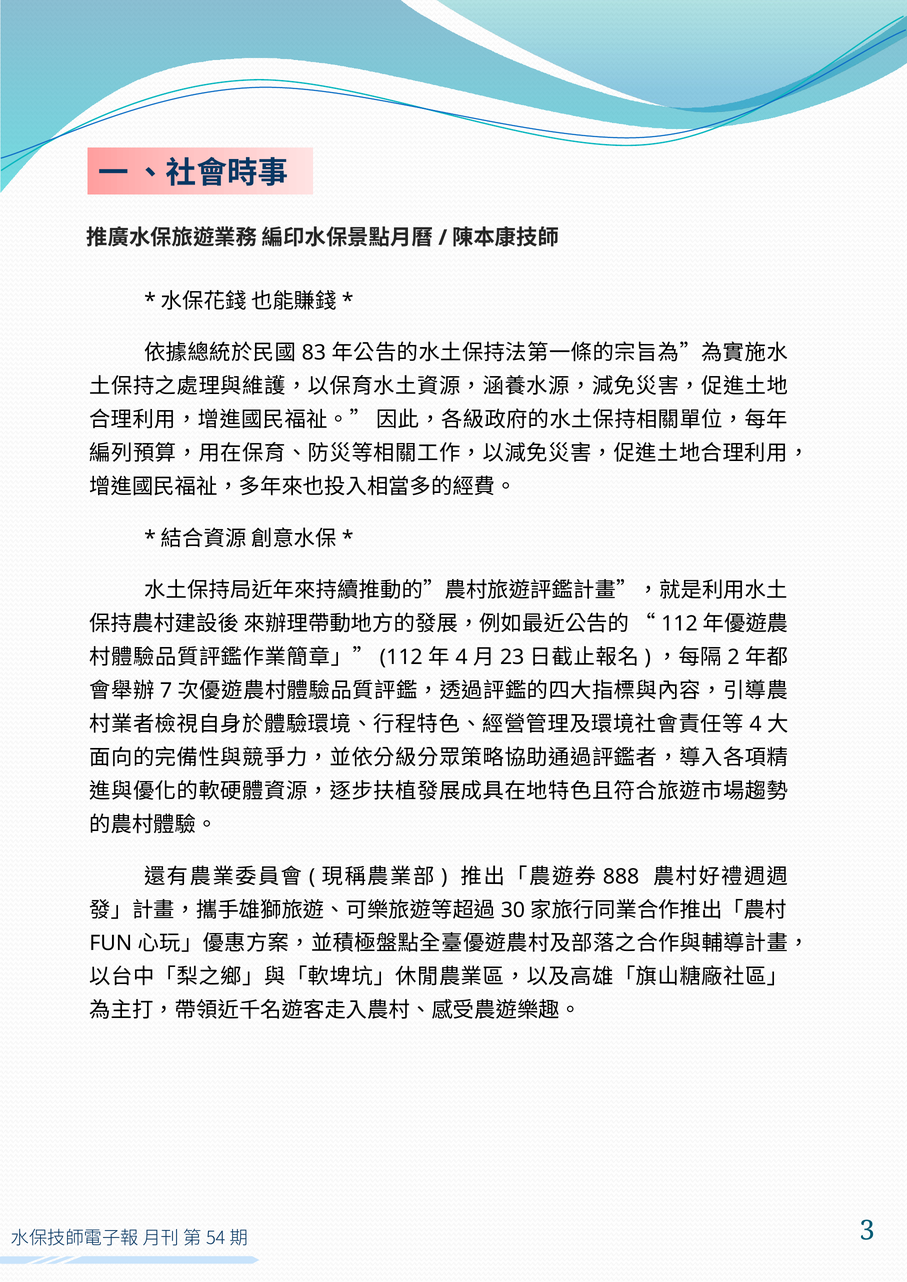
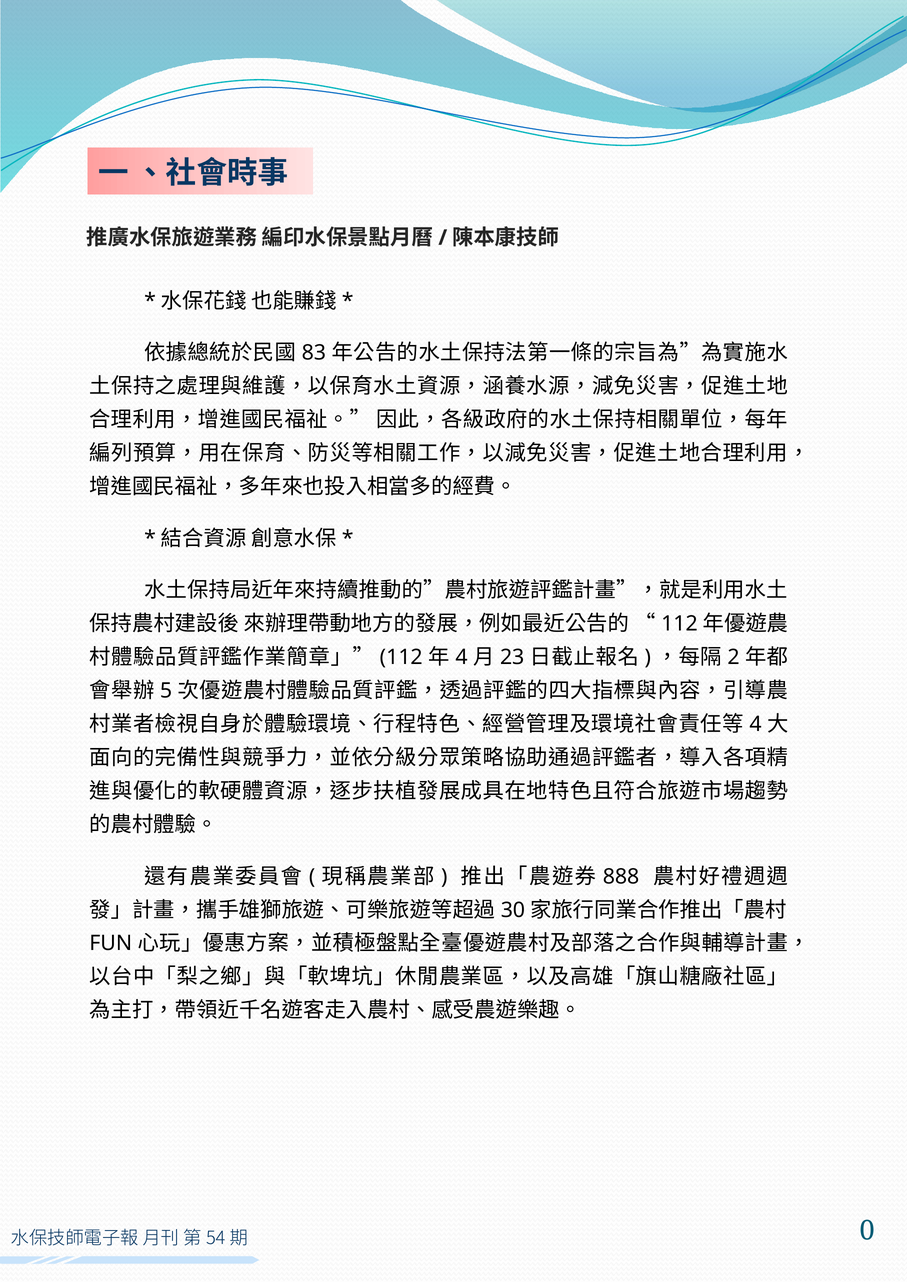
7: 7 -> 5
3: 3 -> 0
